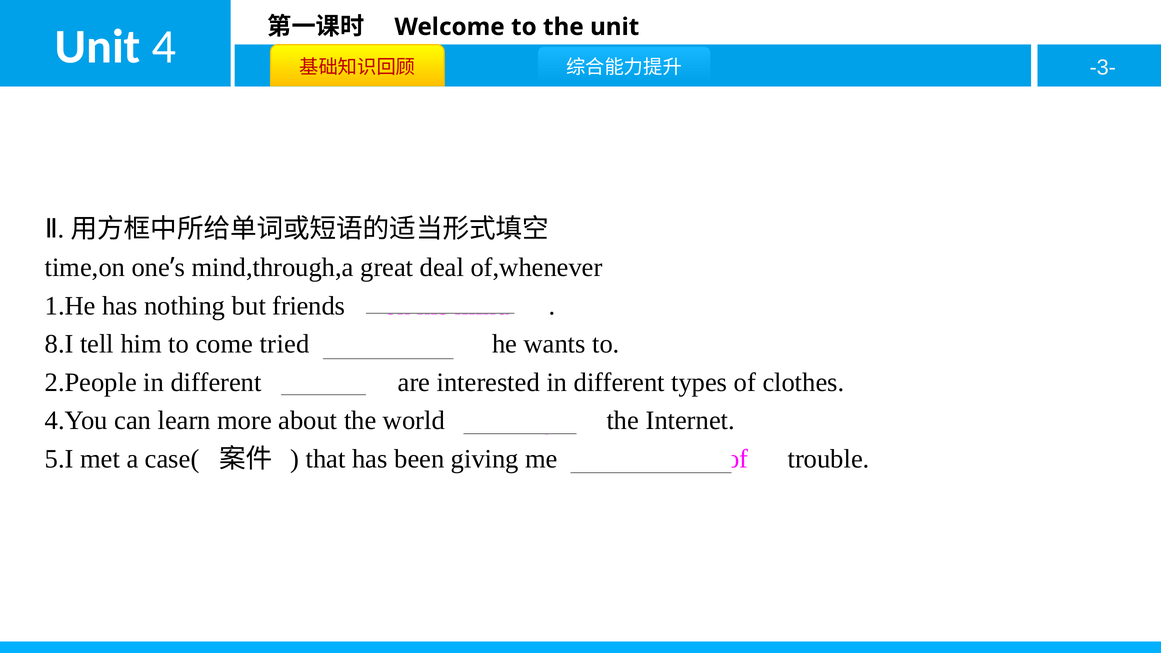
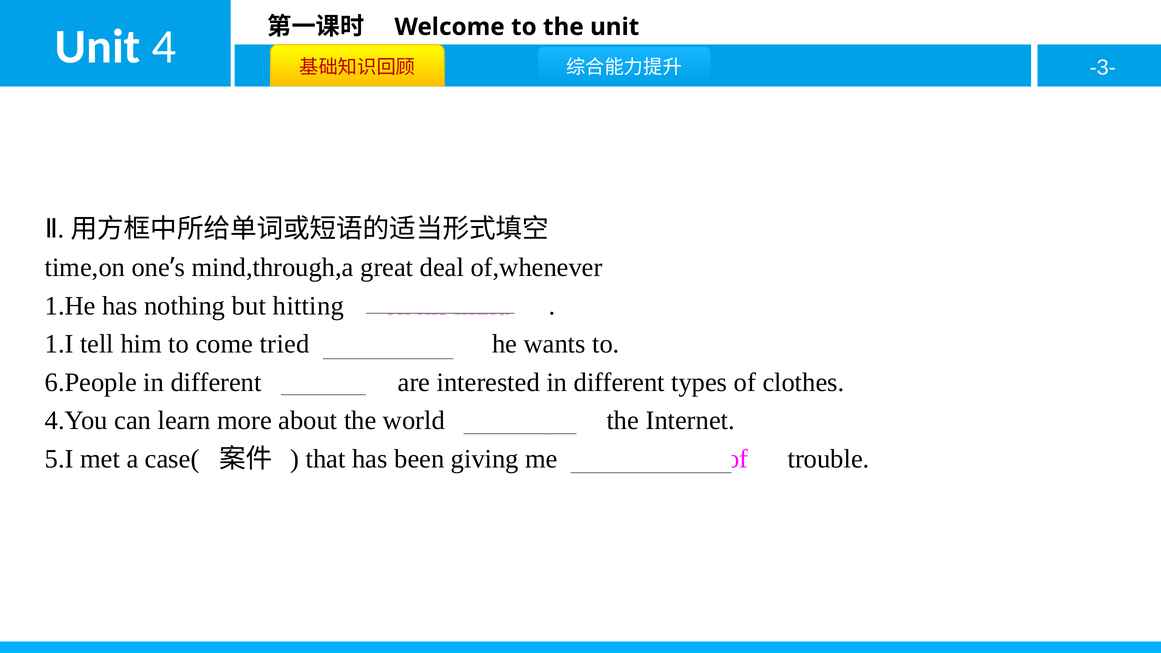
friends: friends -> hitting
8.I: 8.I -> 1.I
2.People: 2.People -> 6.People
